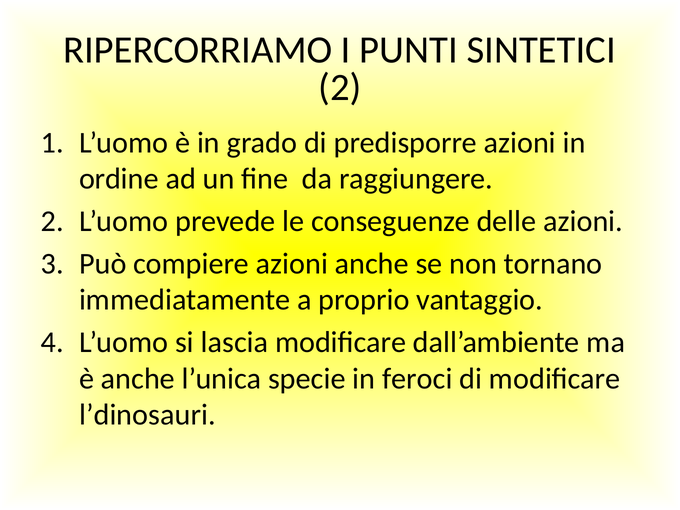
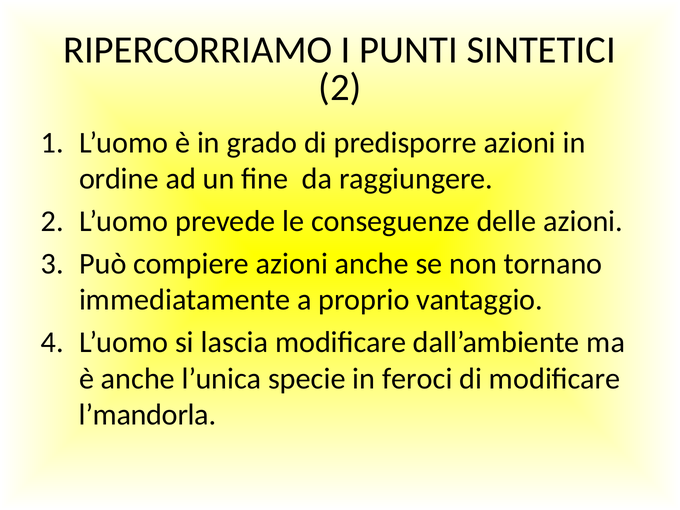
l’dinosauri: l’dinosauri -> l’mandorla
